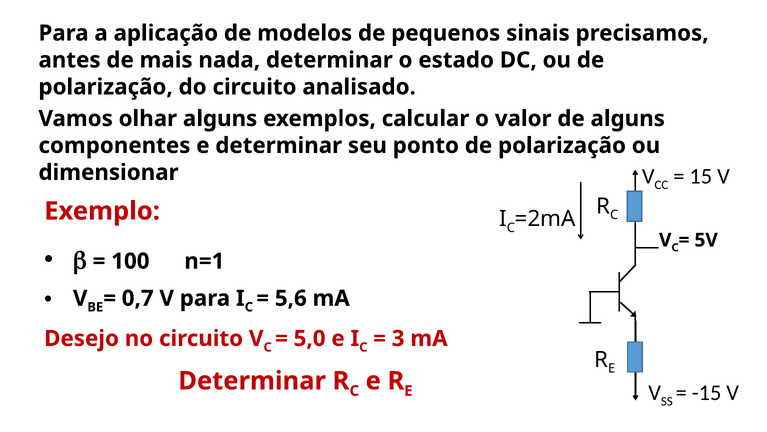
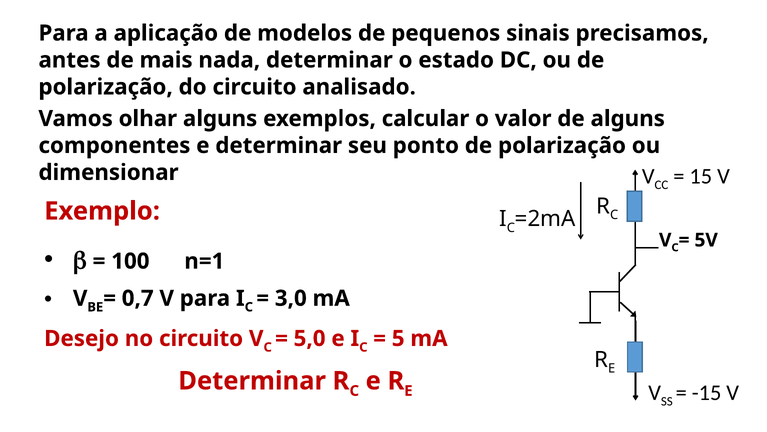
5,6: 5,6 -> 3,0
3: 3 -> 5
